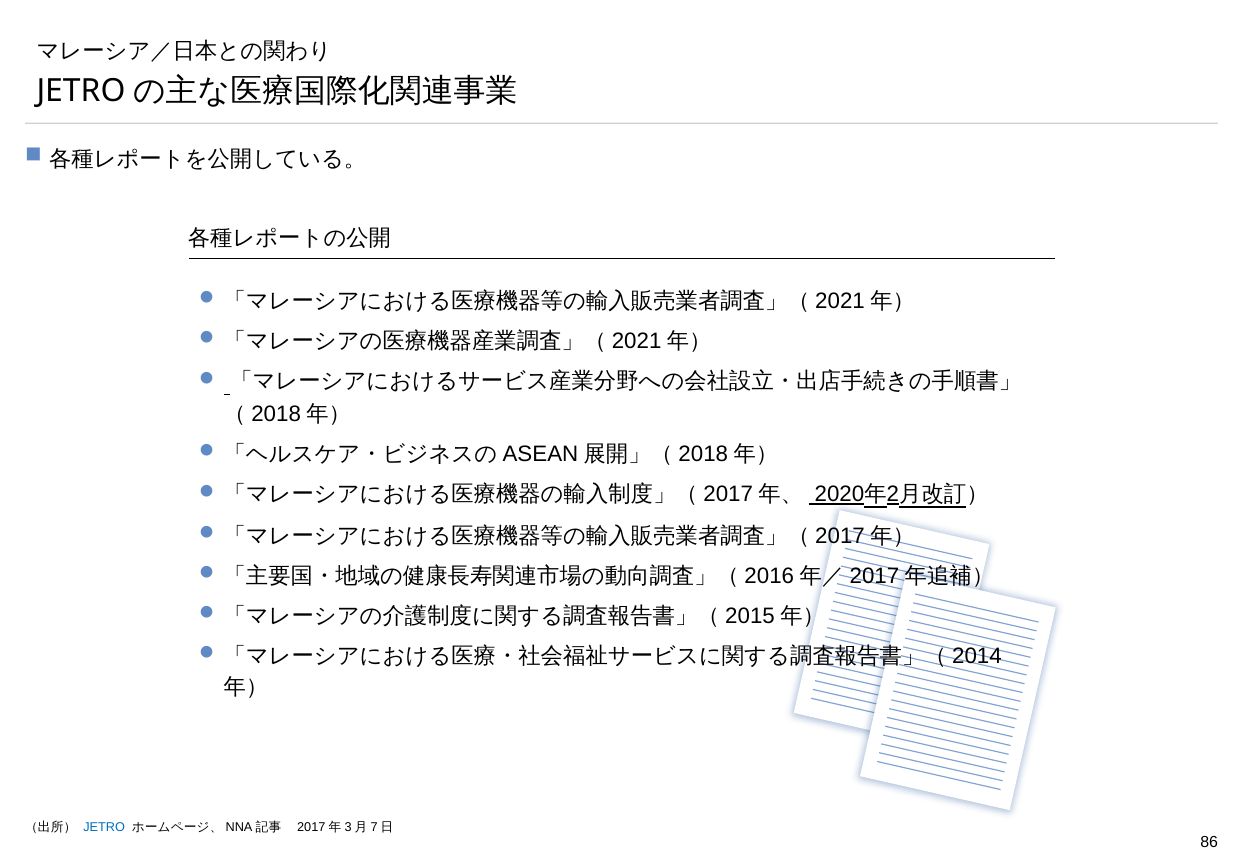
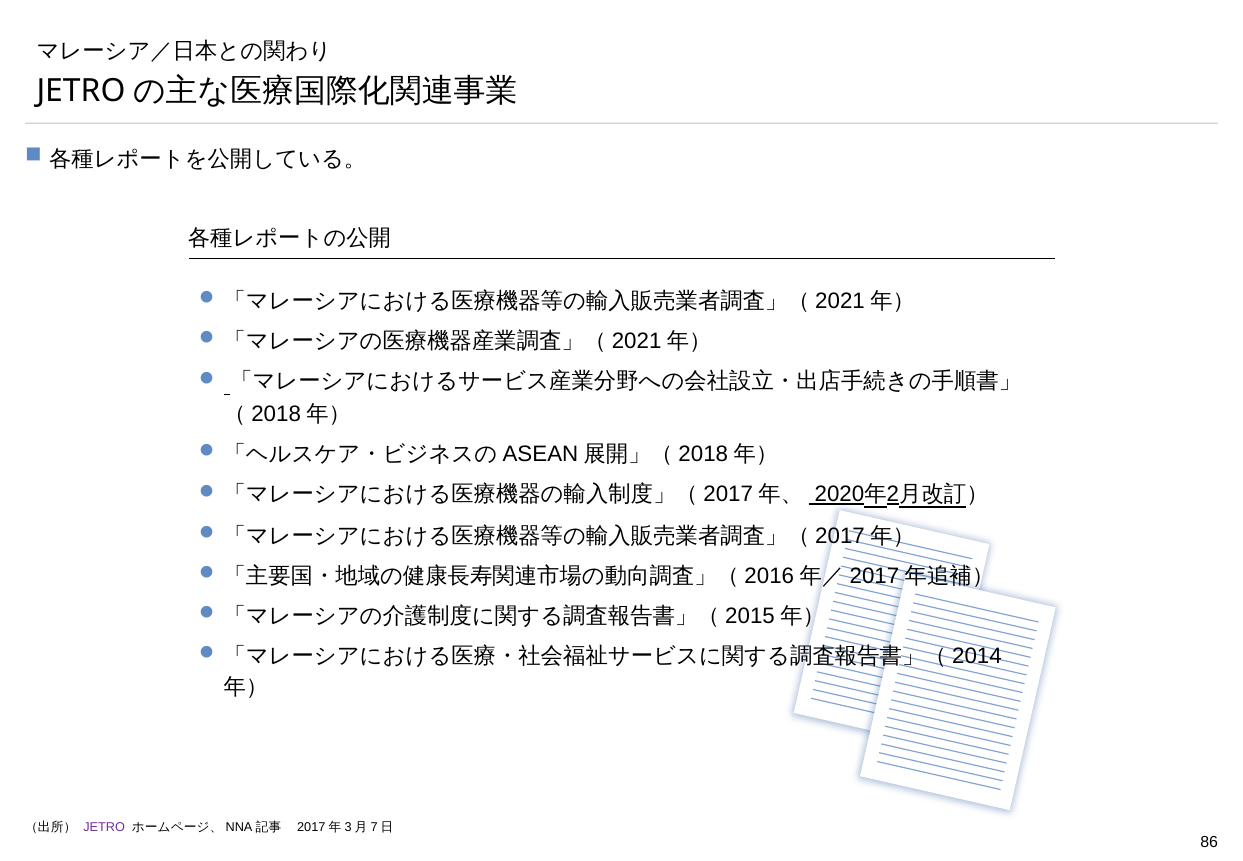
JETRO colour: blue -> purple
